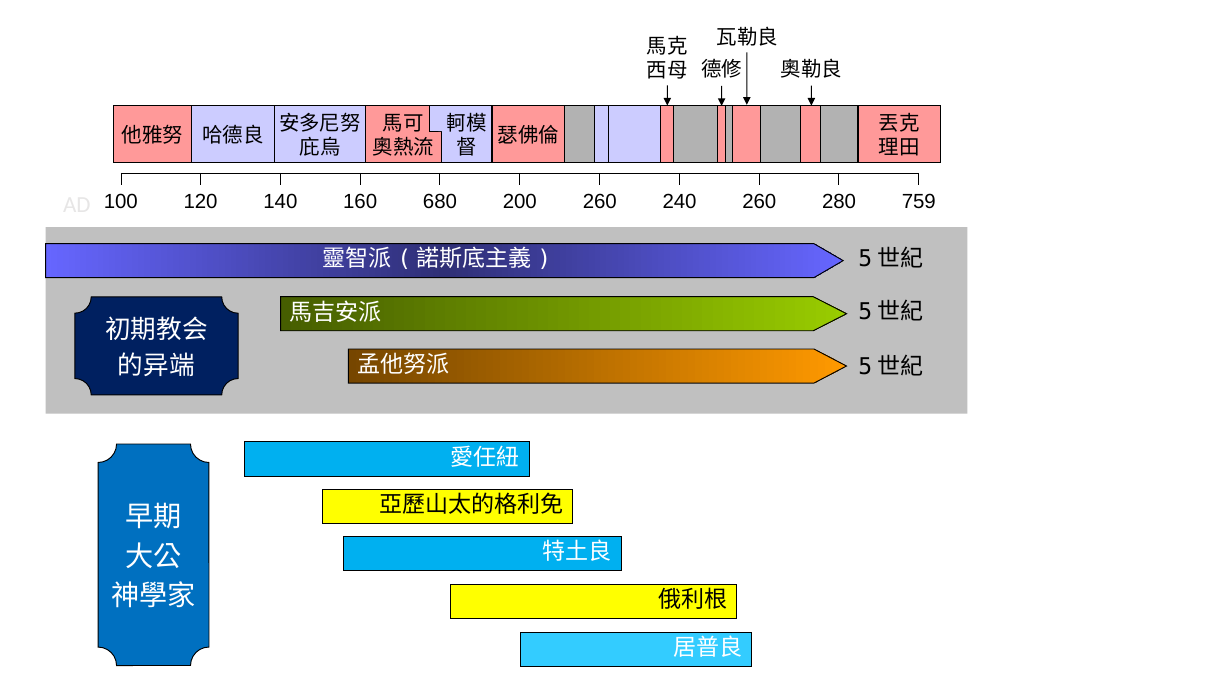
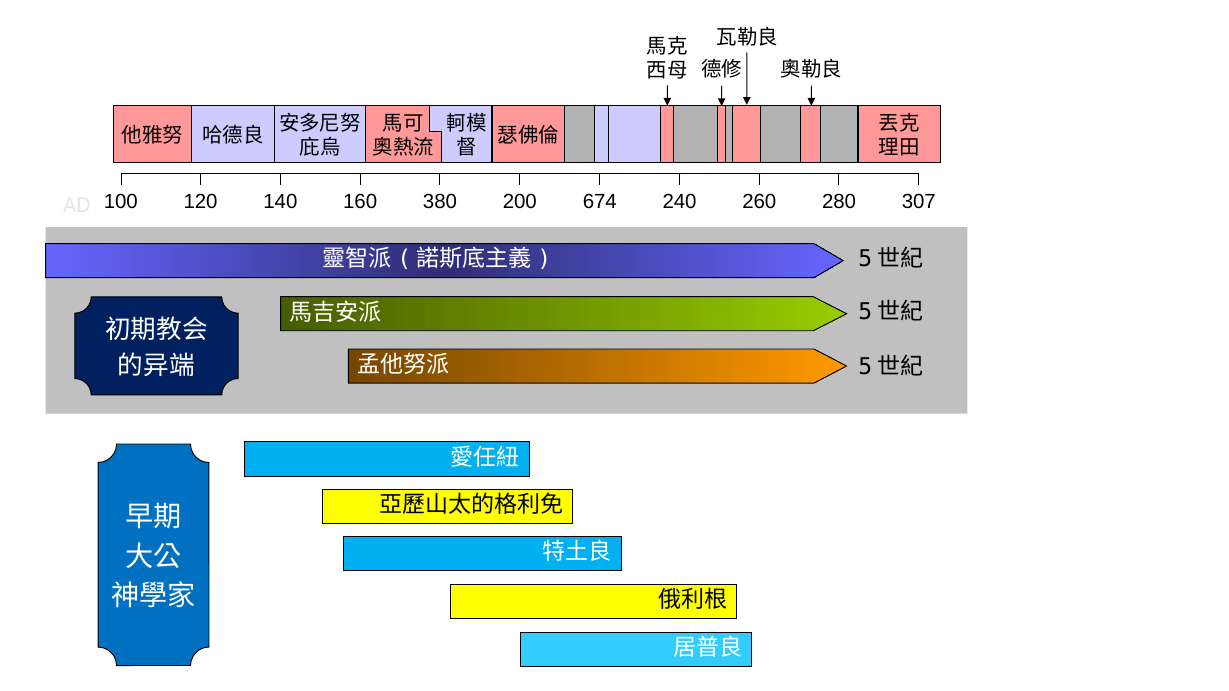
680: 680 -> 380
200 260: 260 -> 674
759: 759 -> 307
